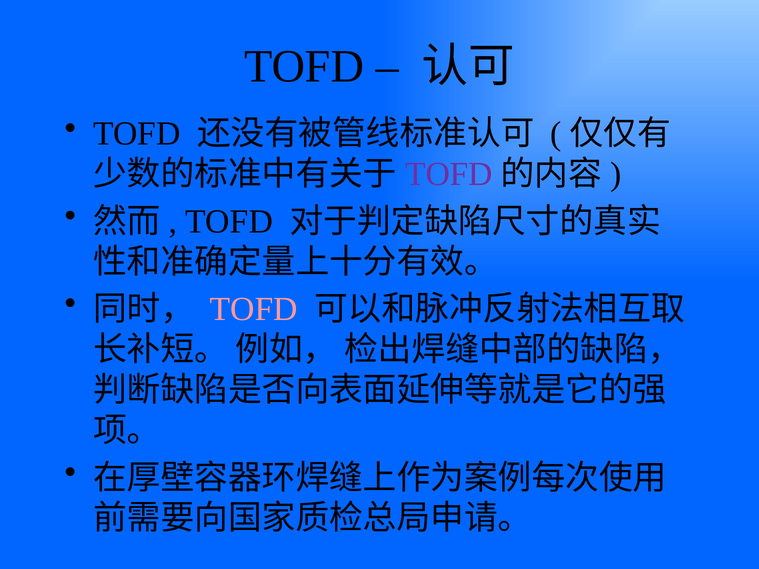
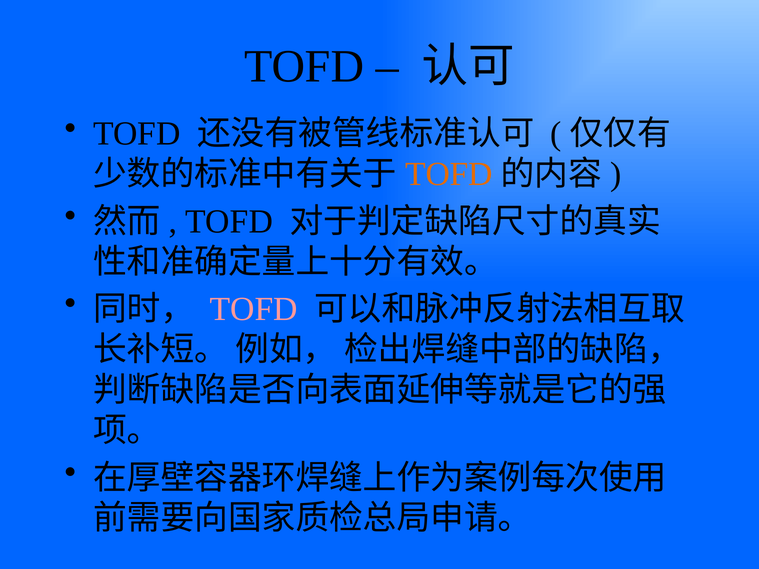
TOFD at (449, 174) colour: purple -> orange
